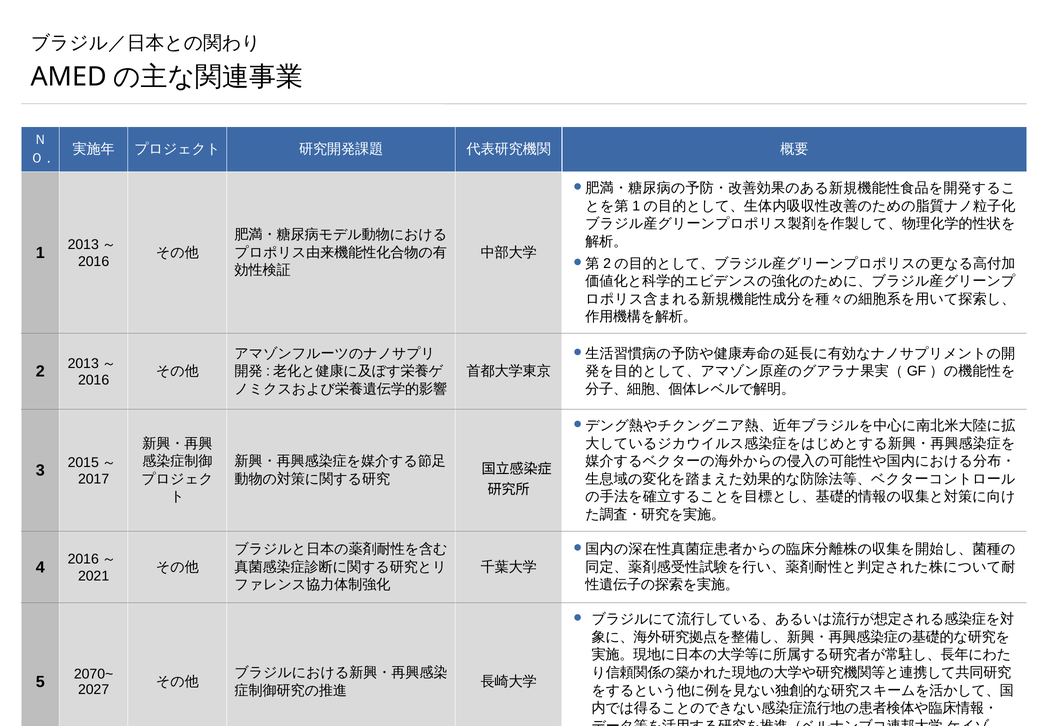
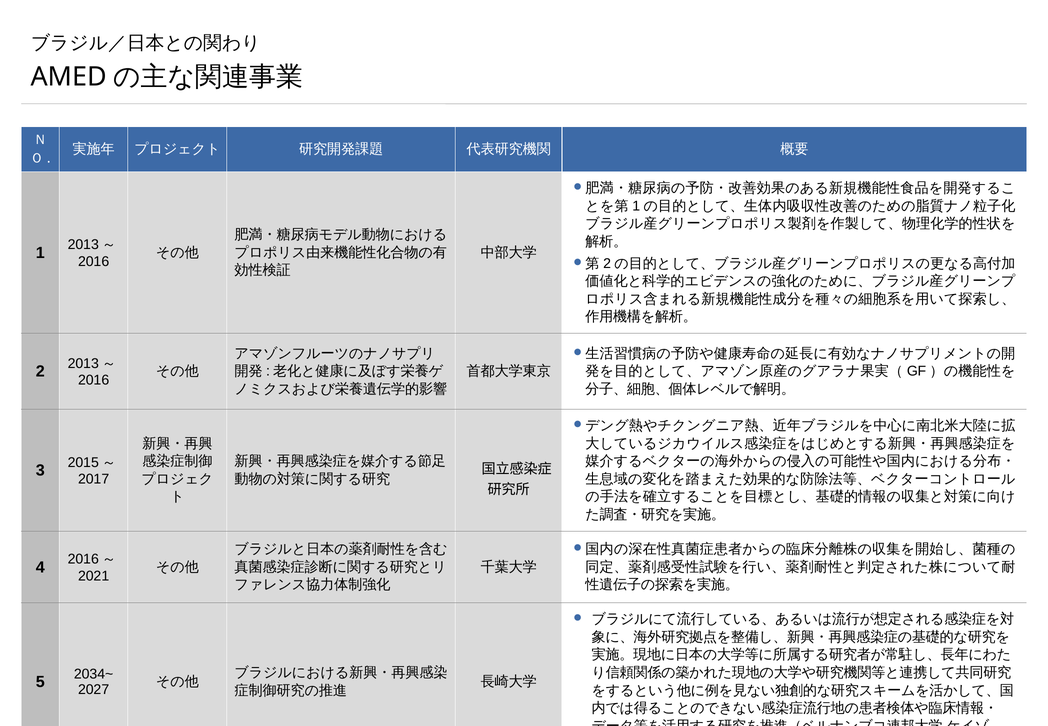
2070~: 2070~ -> 2034~
